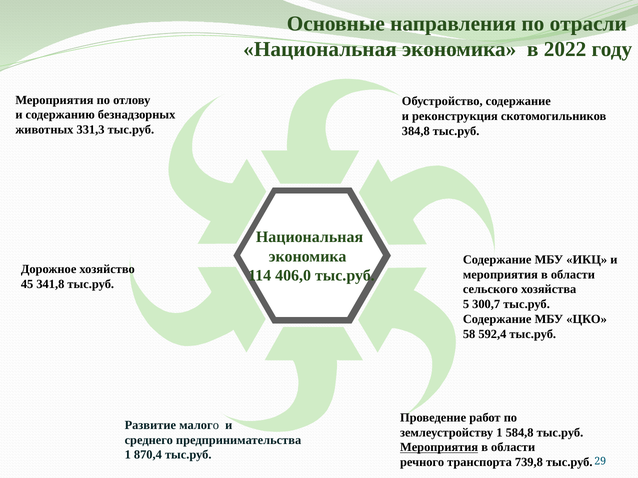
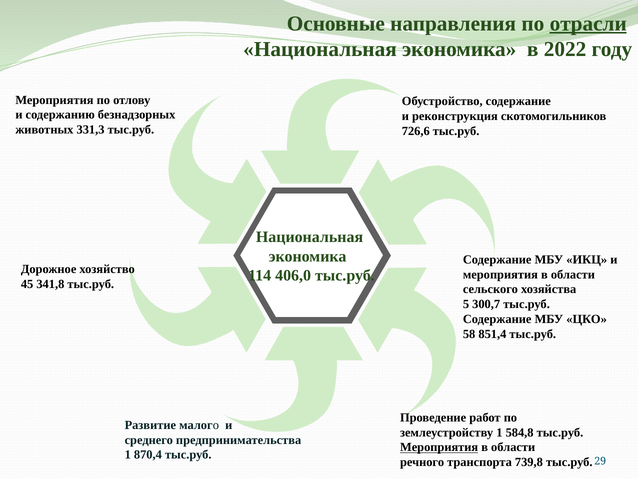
отрасли underline: none -> present
384,8: 384,8 -> 726,6
592,4: 592,4 -> 851,4
